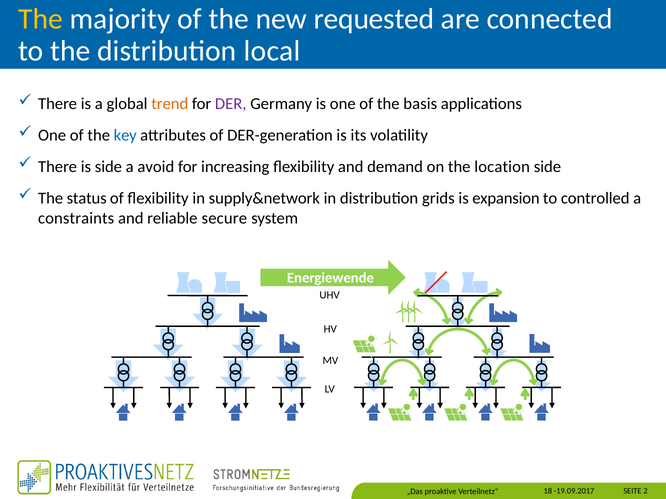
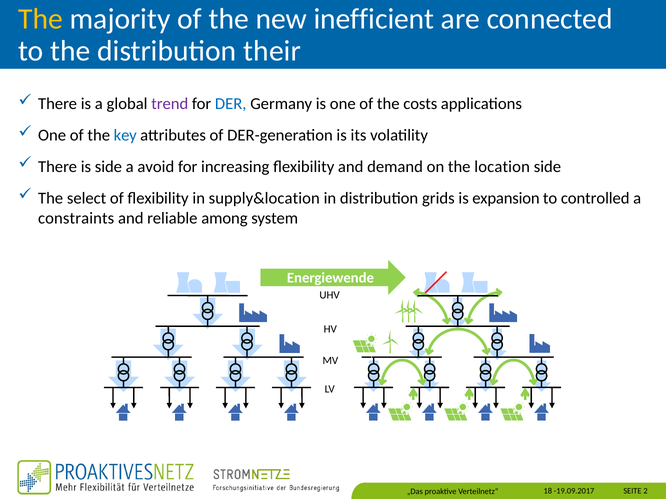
requested: requested -> inefficient
local: local -> their
trend colour: orange -> purple
DER colour: purple -> blue
basis: basis -> costs
status: status -> select
supply&network: supply&network -> supply&location
secure: secure -> among
